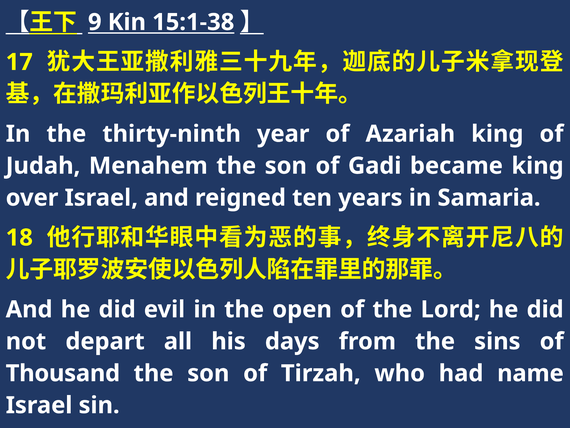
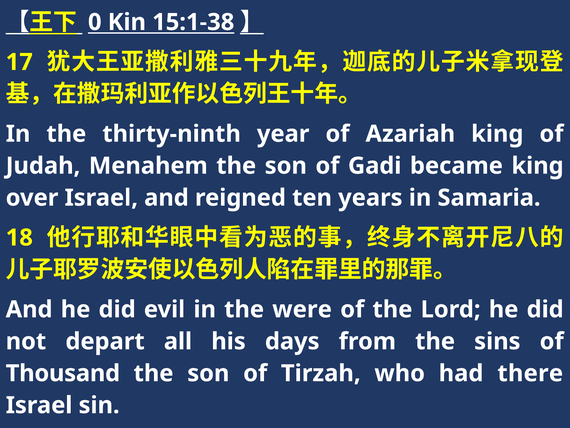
9: 9 -> 0
open: open -> were
name: name -> there
